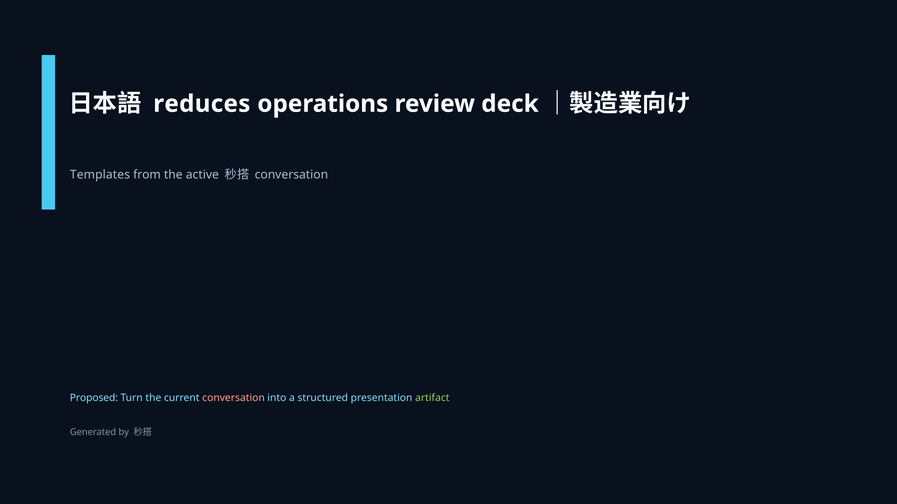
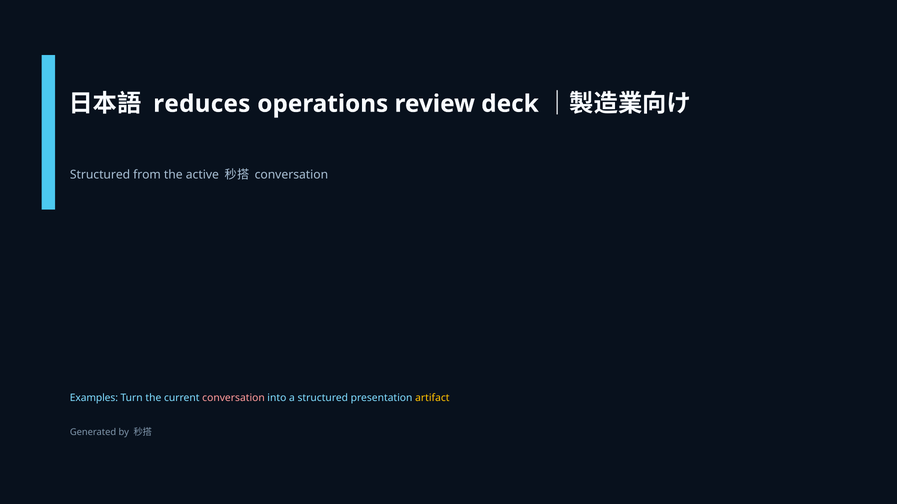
Templates at (100, 175): Templates -> Structured
Proposed: Proposed -> Examples
artifact colour: light green -> yellow
